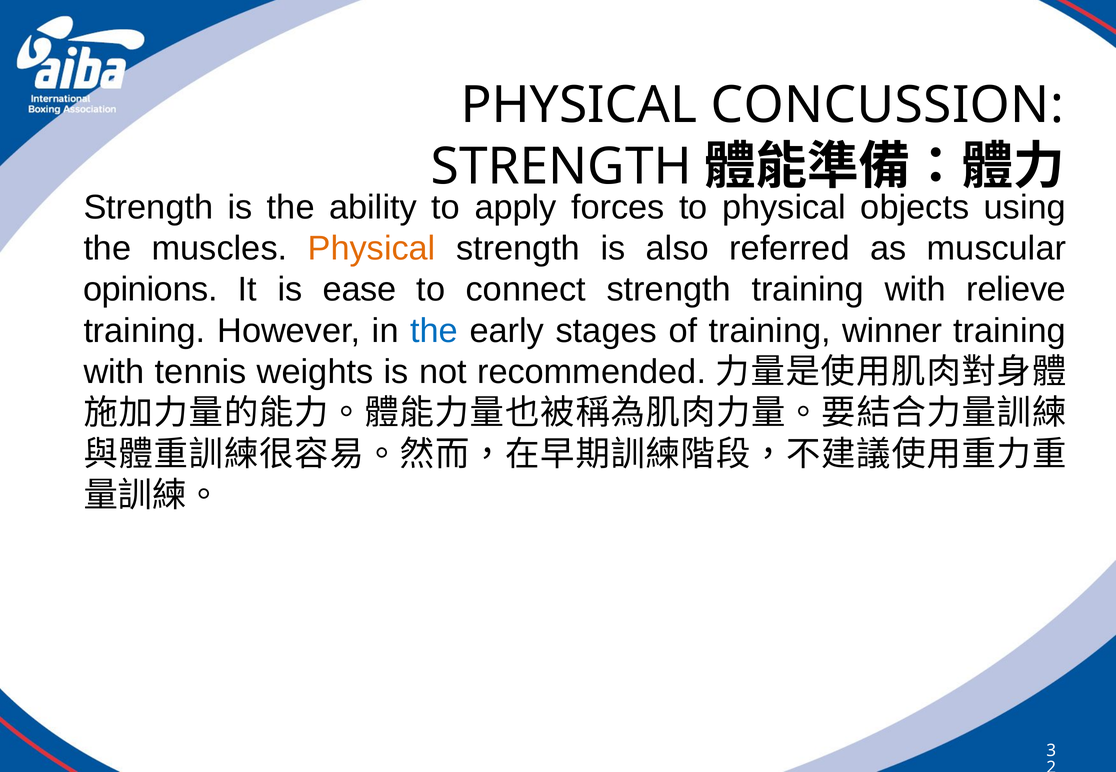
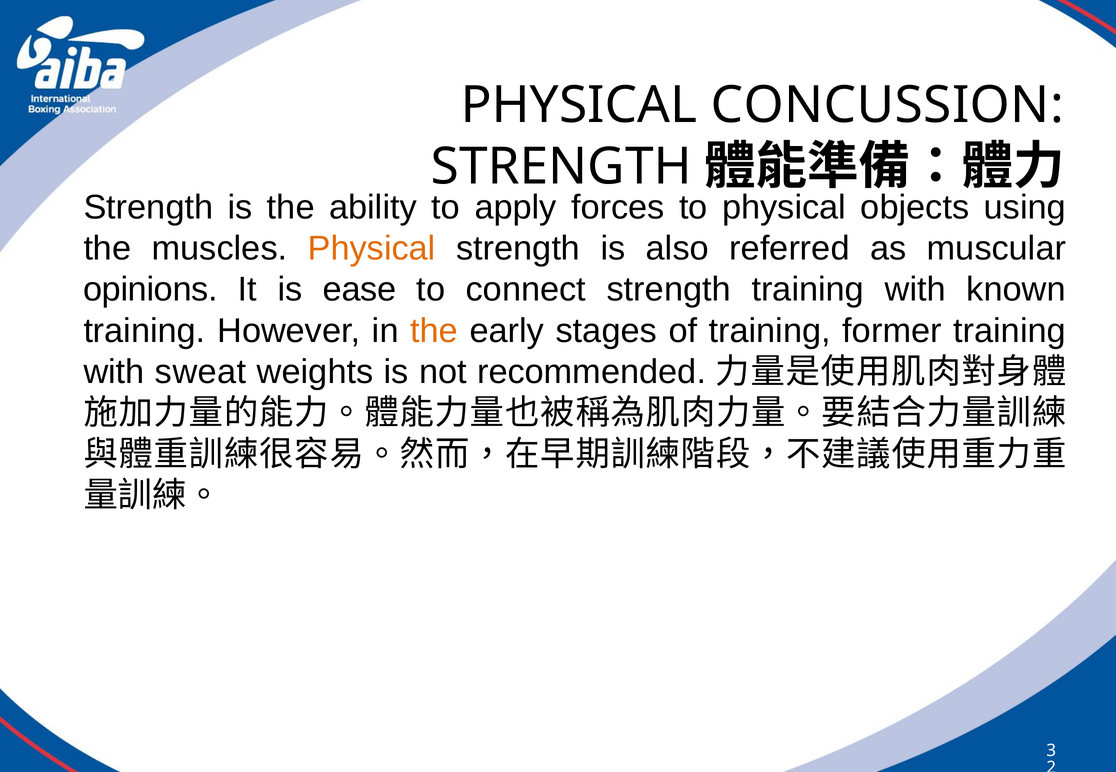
relieve: relieve -> known
the at (434, 331) colour: blue -> orange
winner: winner -> former
tennis: tennis -> sweat
